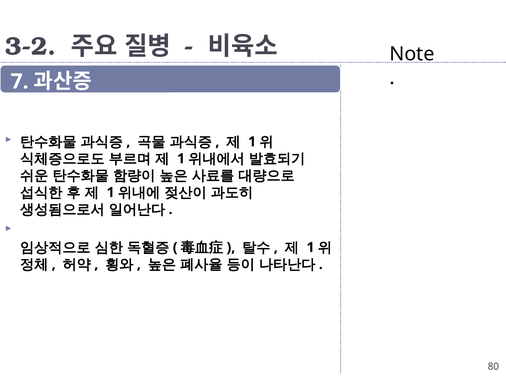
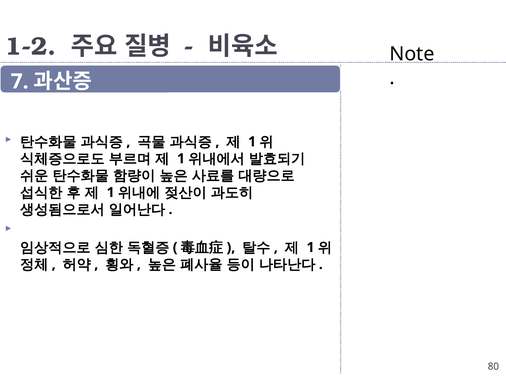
3-2: 3-2 -> 1-2
